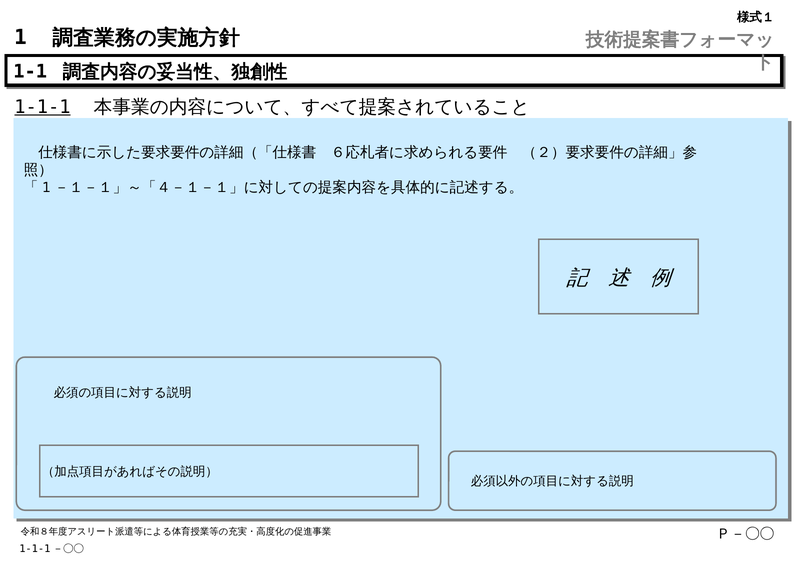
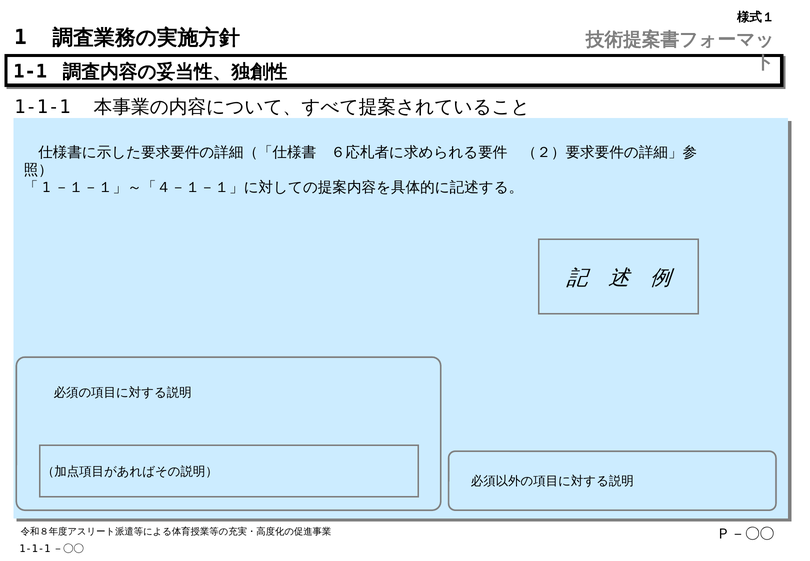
1-1-1 underline: present -> none
